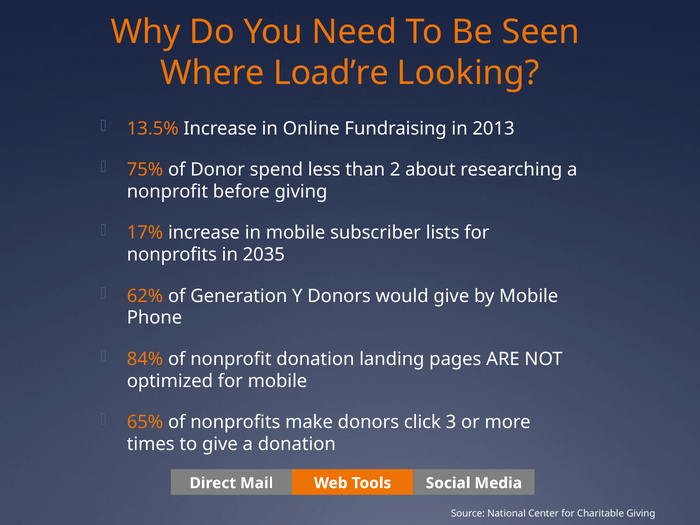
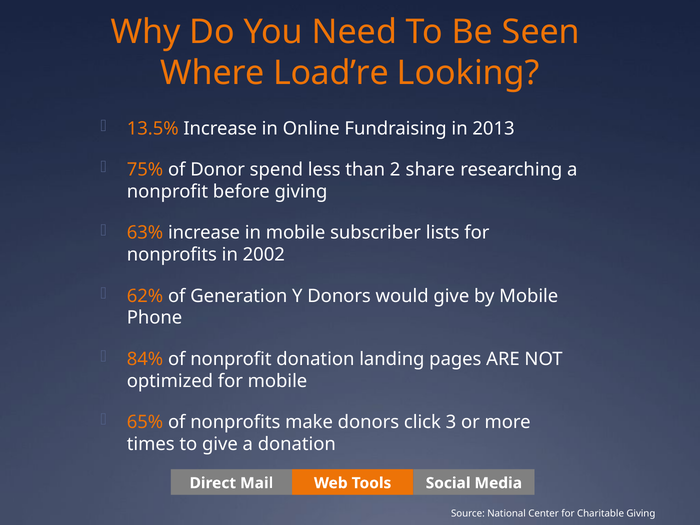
about: about -> share
17%: 17% -> 63%
2035: 2035 -> 2002
